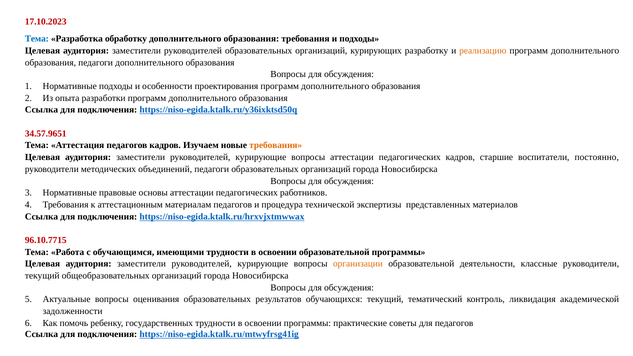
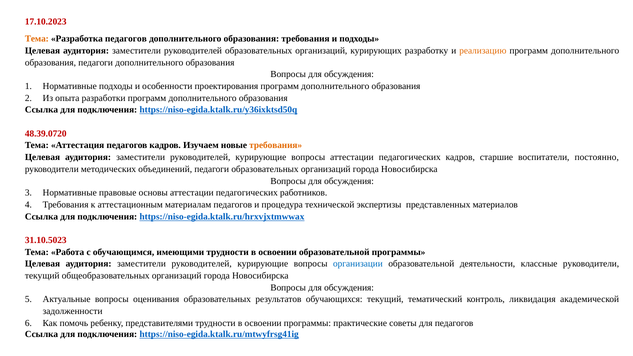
Тема at (37, 39) colour: blue -> orange
Разработка обработку: обработку -> педагогов
34.57.9651: 34.57.9651 -> 48.39.0720
96.10.7715: 96.10.7715 -> 31.10.5023
организации colour: orange -> blue
государственных: государственных -> представителями
